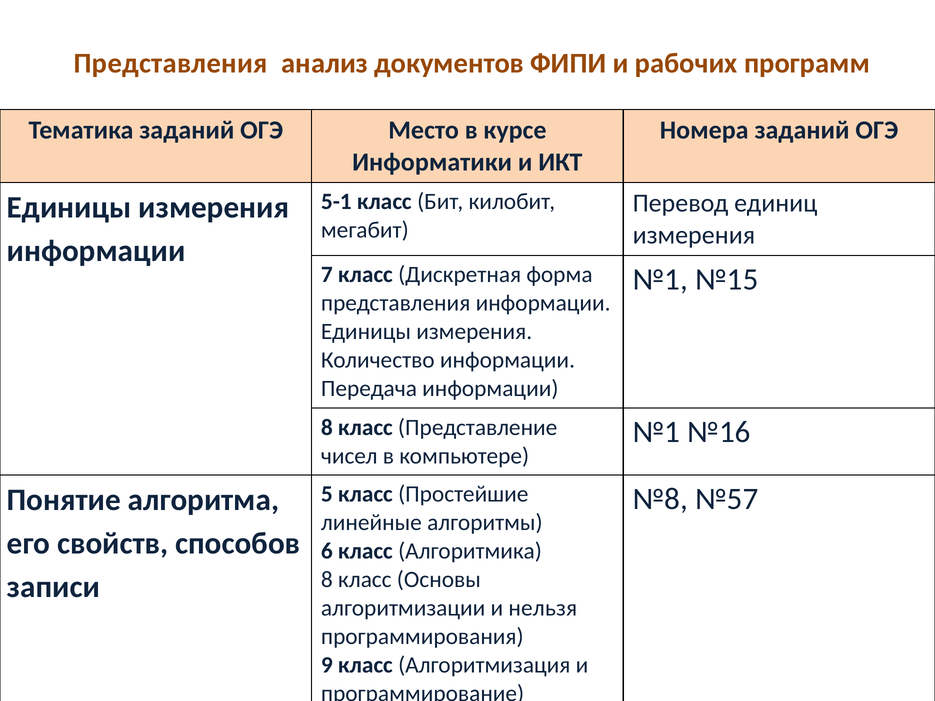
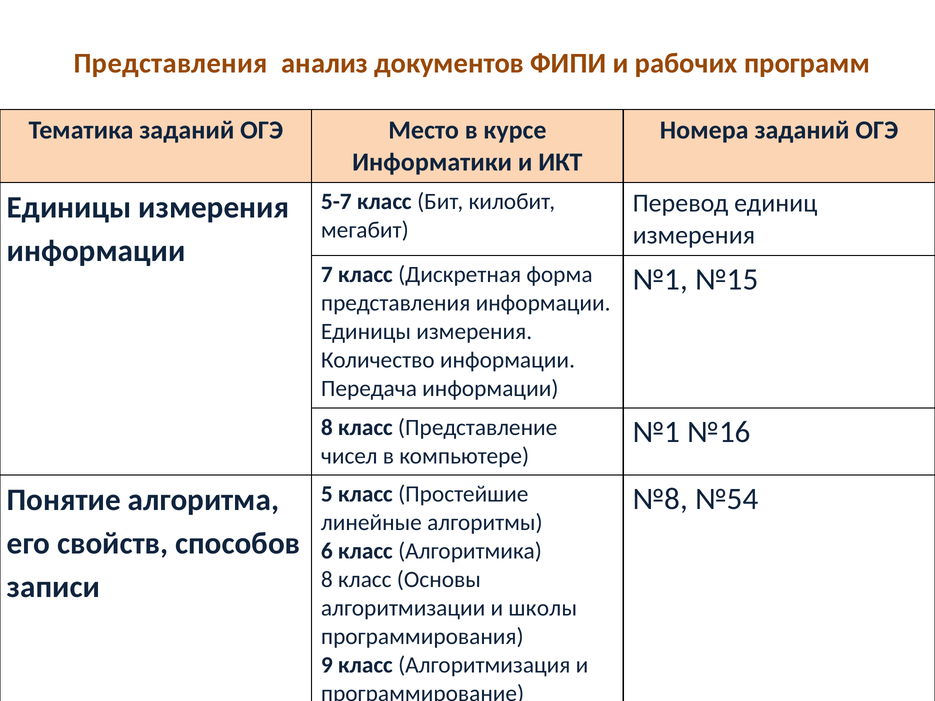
5-1: 5-1 -> 5-7
№57: №57 -> №54
нельзя: нельзя -> школы
